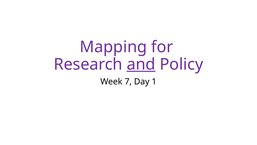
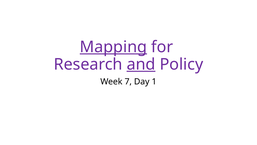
Mapping underline: none -> present
